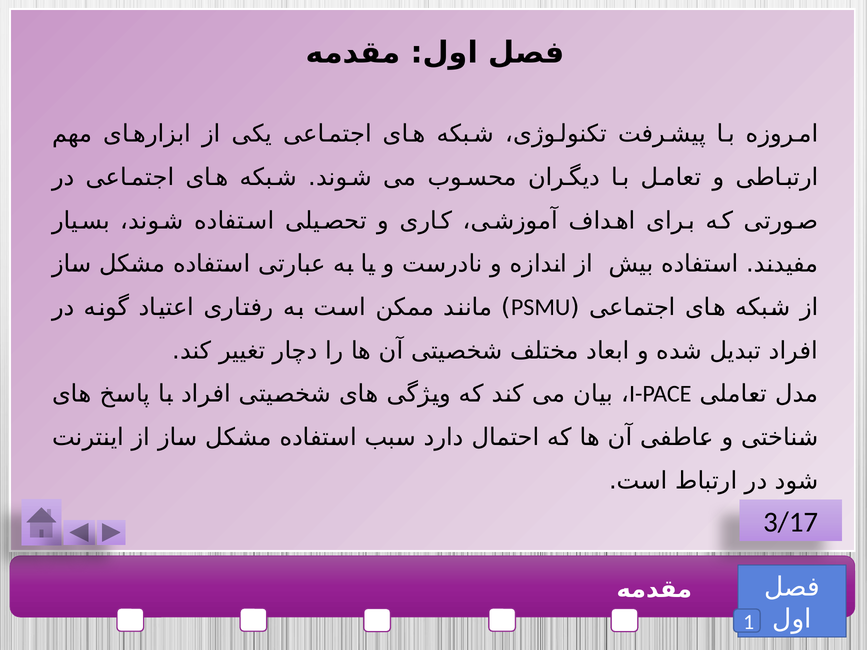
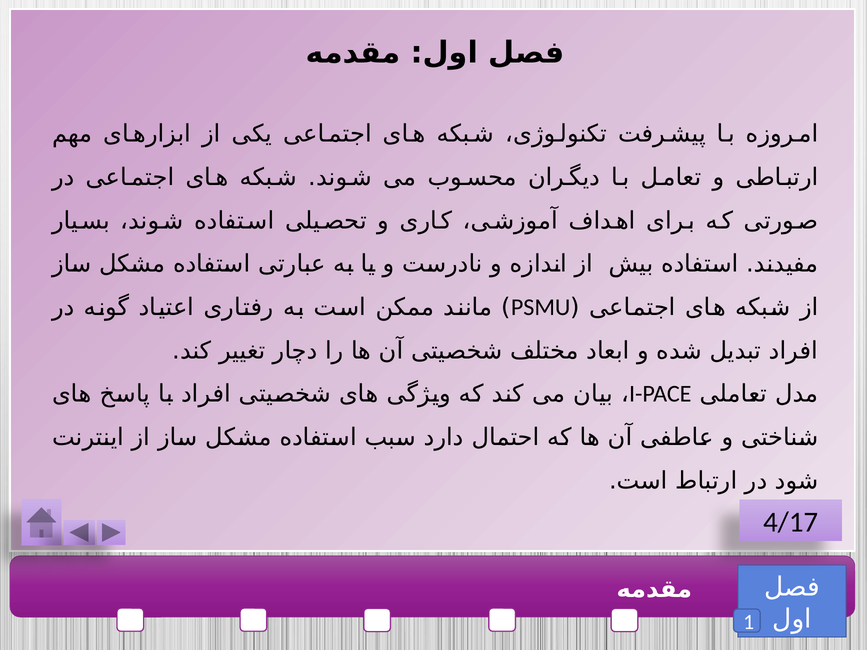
3/17: 3/17 -> 4/17
